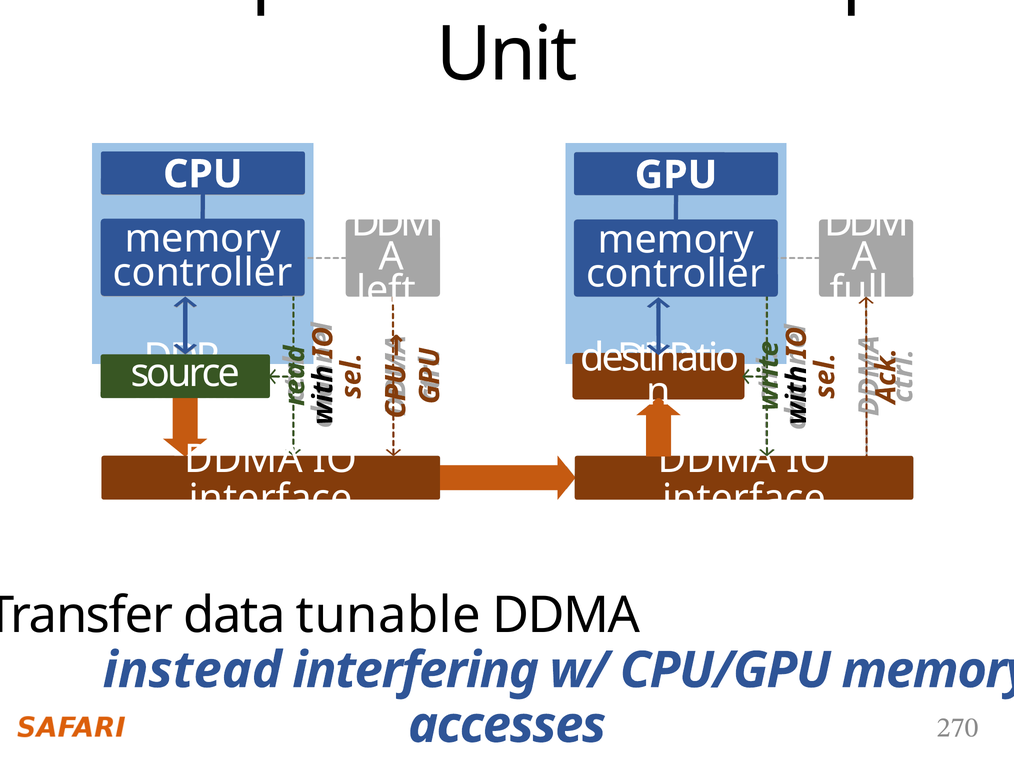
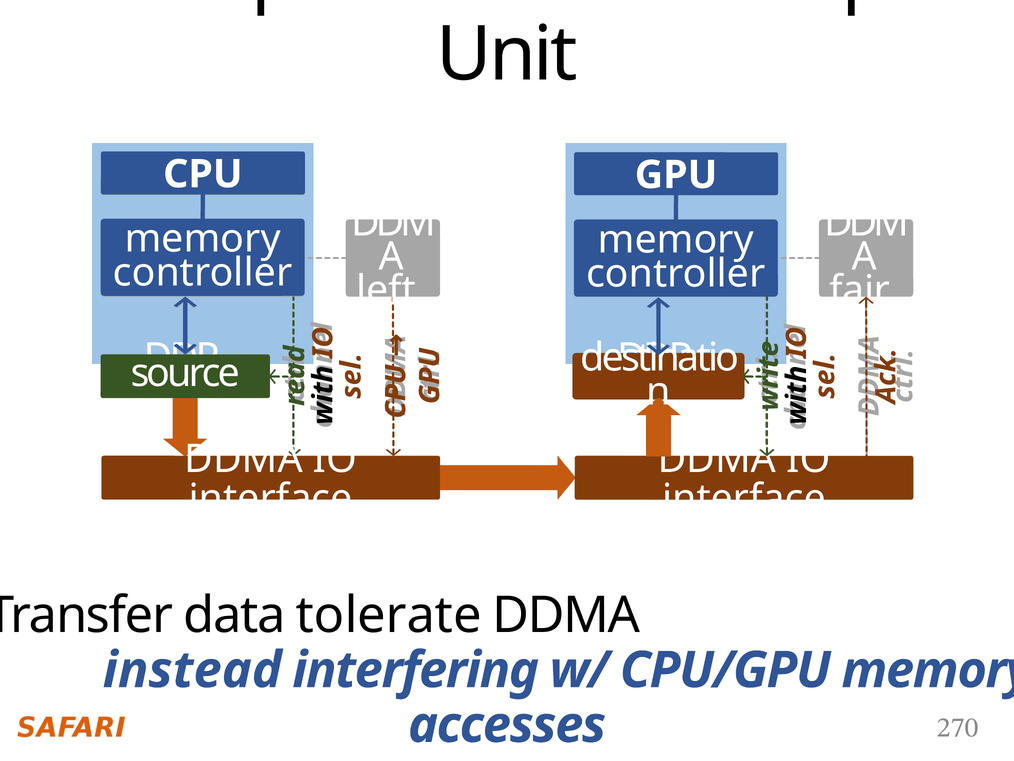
full: full -> fair
tunable: tunable -> tolerate
